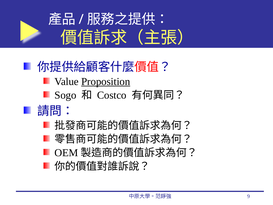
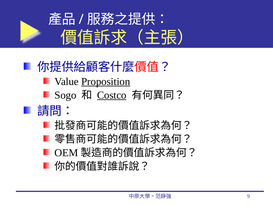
Costco underline: none -> present
